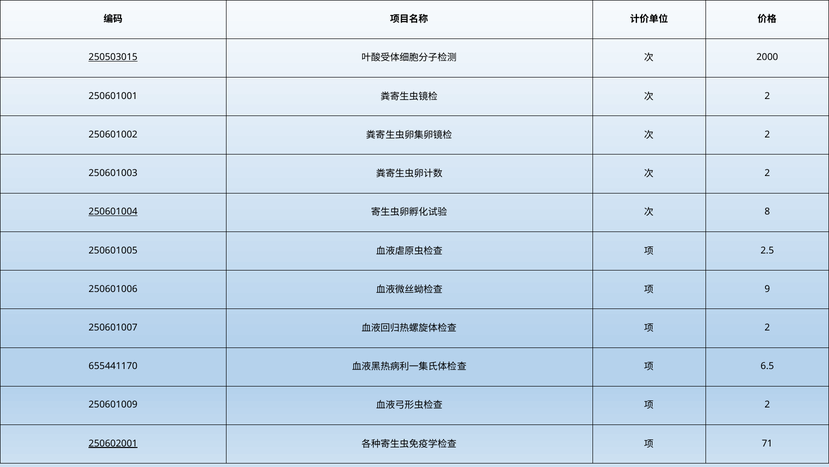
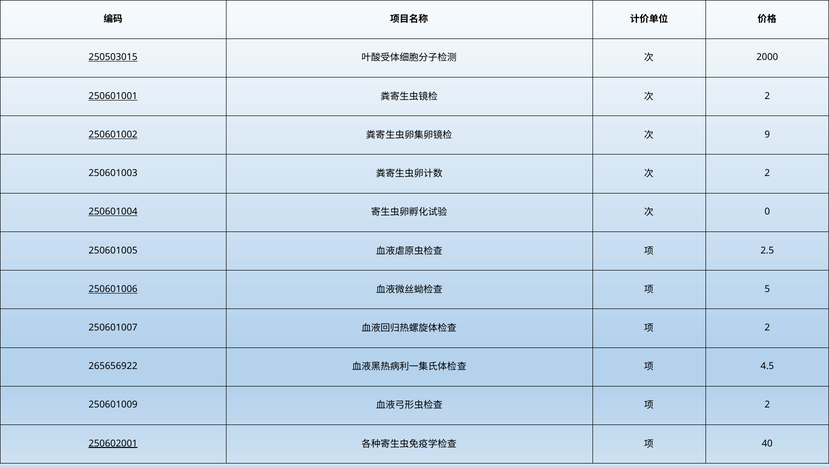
250601001 underline: none -> present
250601002 underline: none -> present
2 at (767, 134): 2 -> 9
8: 8 -> 0
250601006 underline: none -> present
9: 9 -> 5
655441170: 655441170 -> 265656922
6.5: 6.5 -> 4.5
71: 71 -> 40
